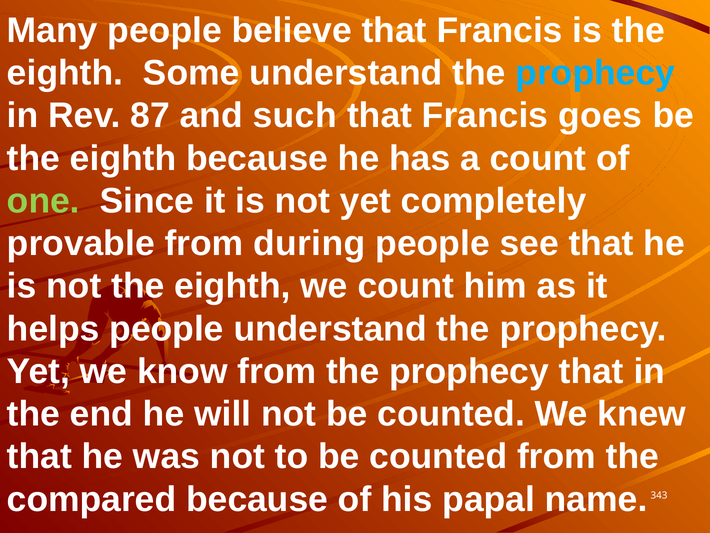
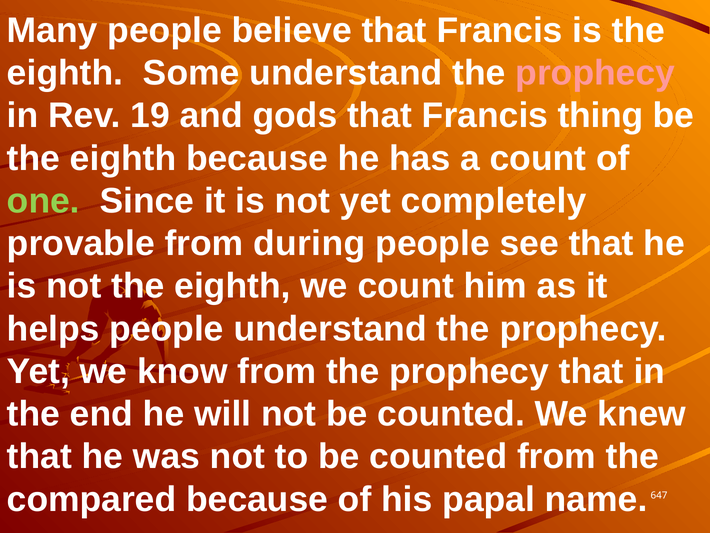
prophecy at (595, 73) colour: light blue -> pink
87: 87 -> 19
such: such -> gods
goes: goes -> thing
343: 343 -> 647
